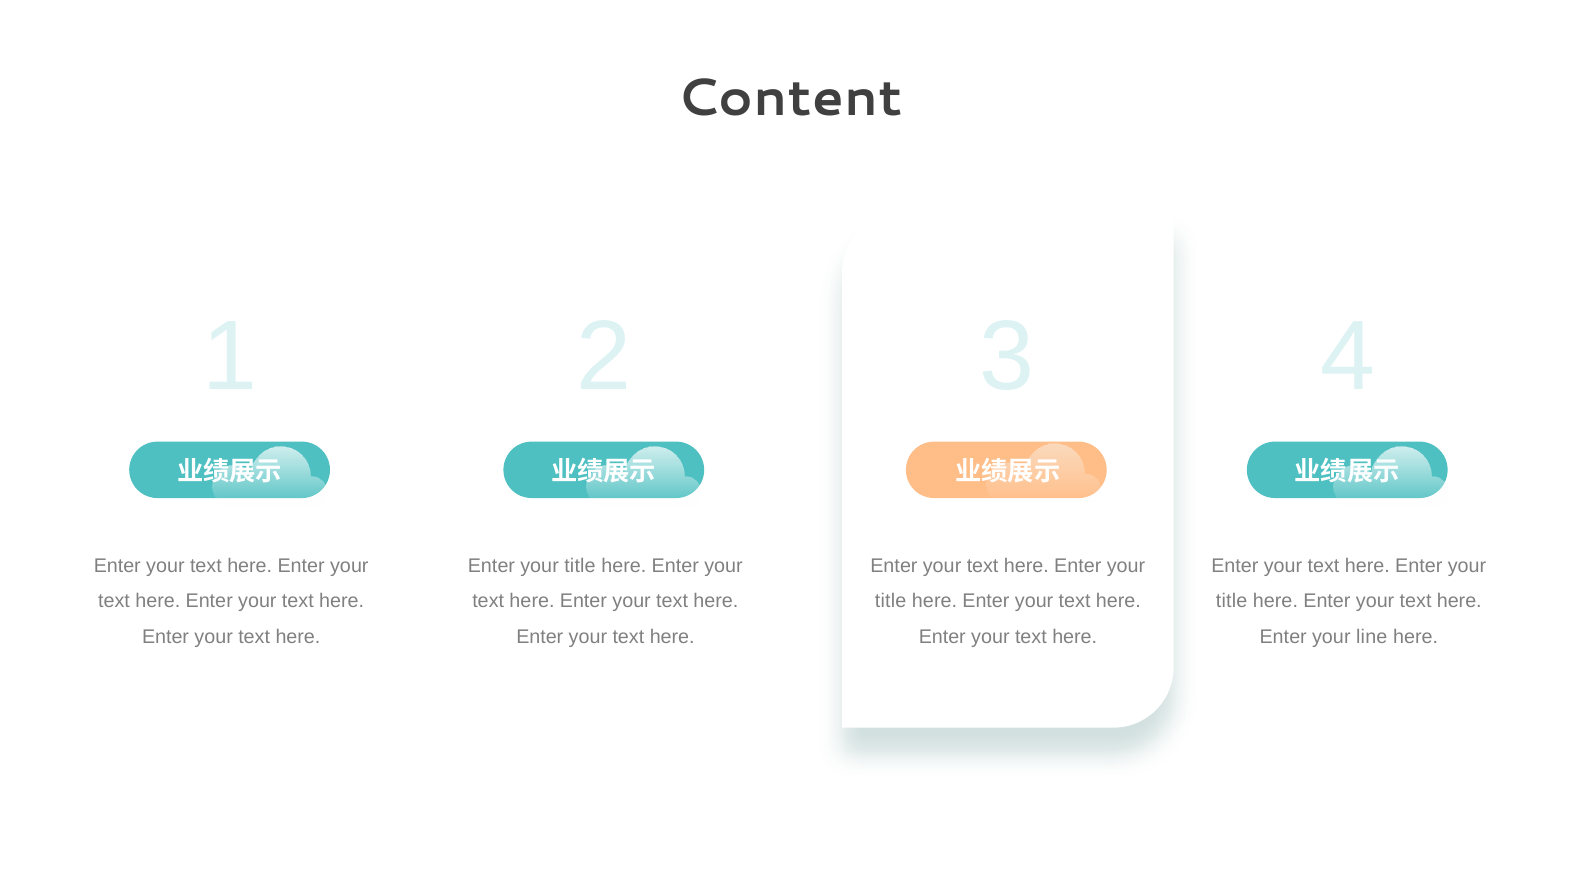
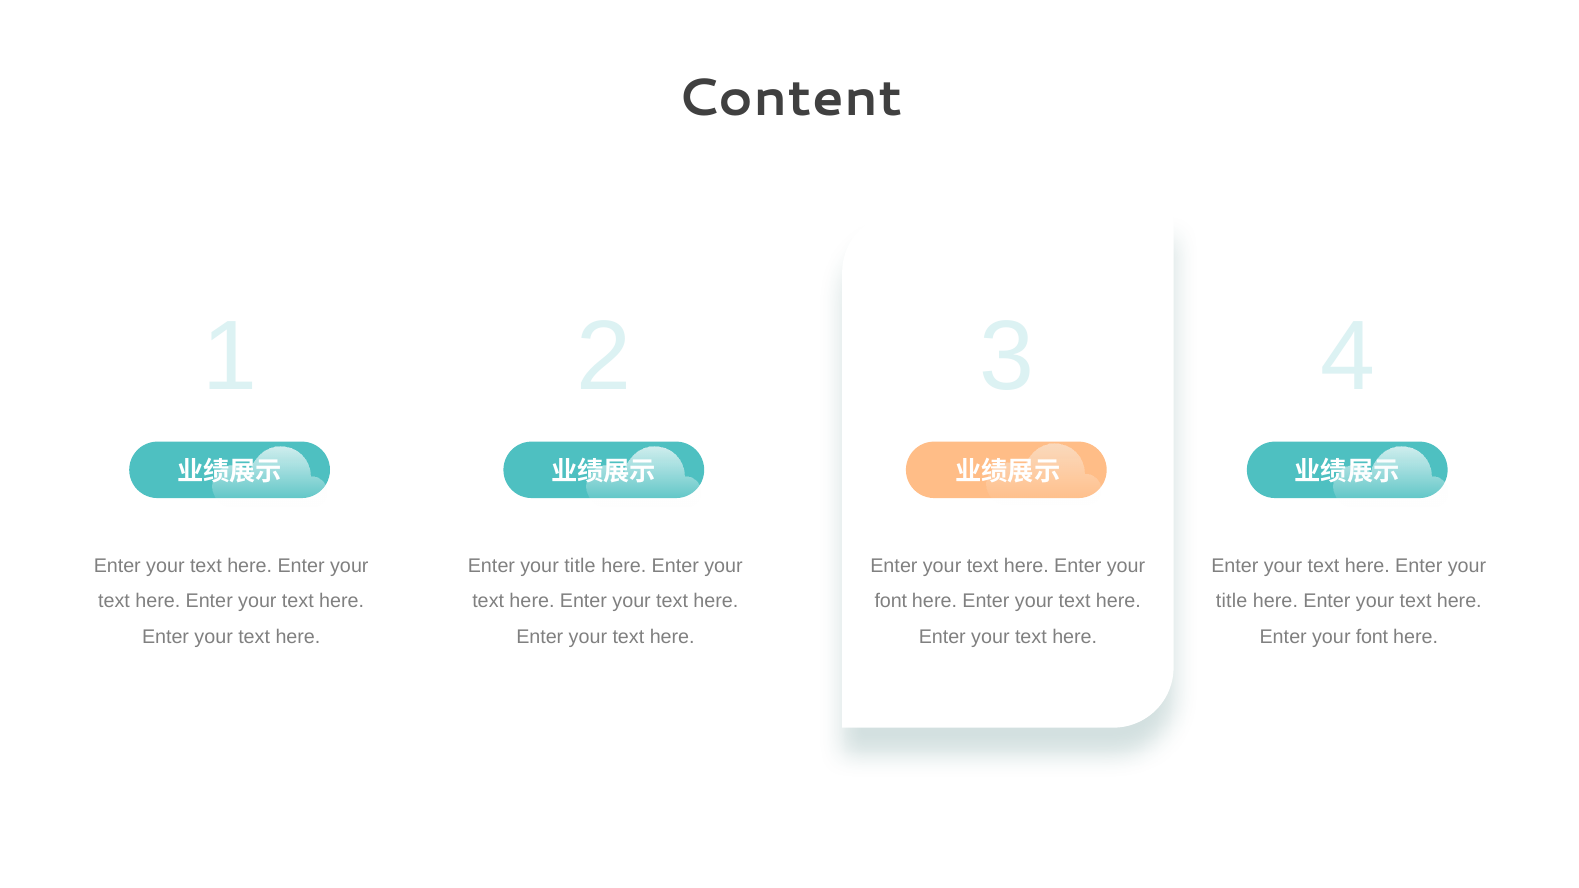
title at (891, 601): title -> font
line at (1372, 637): line -> font
